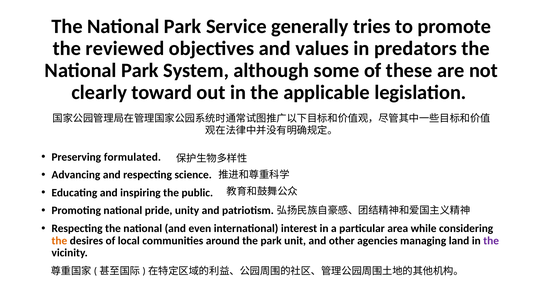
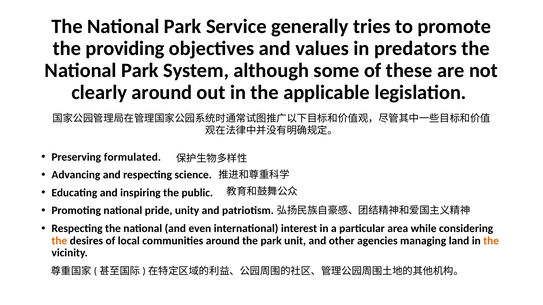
reviewed: reviewed -> providing
clearly toward: toward -> around
the at (491, 241) colour: purple -> orange
